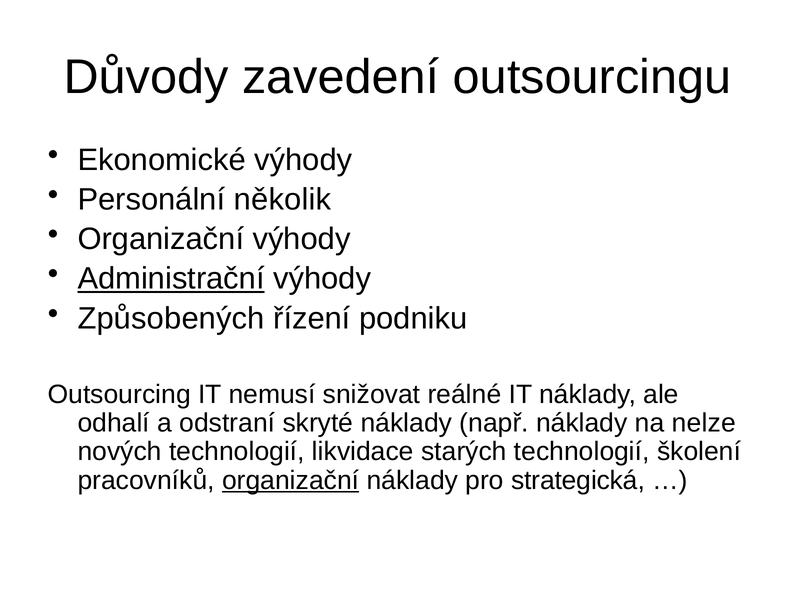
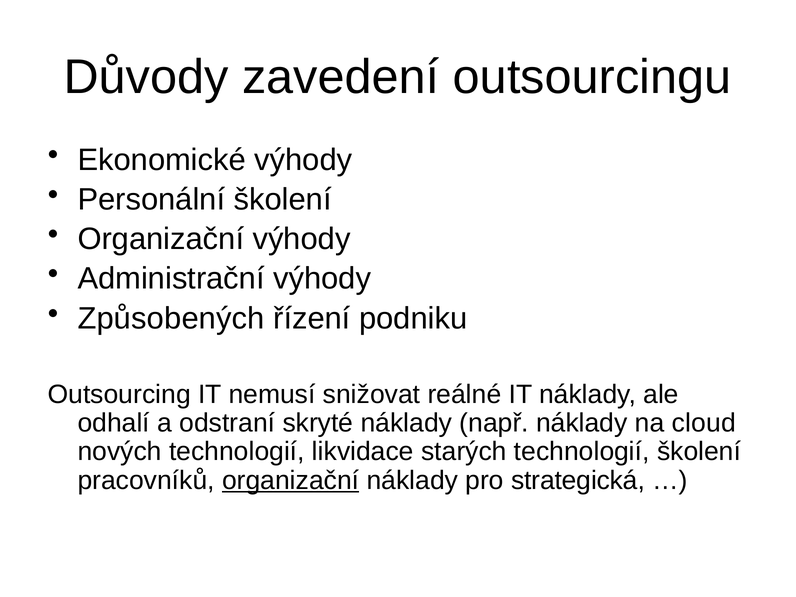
Personální několik: několik -> školení
Administrační underline: present -> none
nelze: nelze -> cloud
